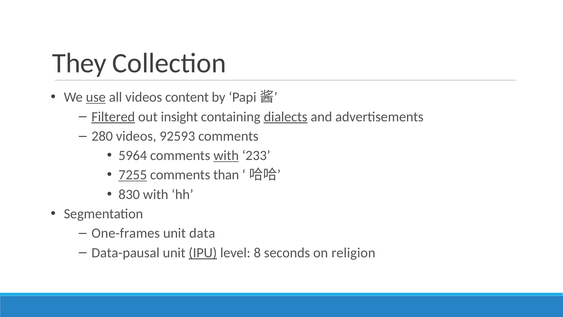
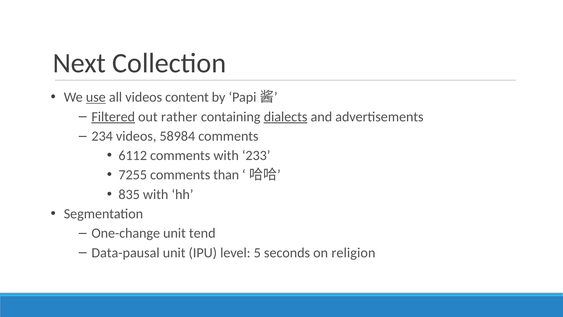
They: They -> Next
insight: insight -> rather
280: 280 -> 234
92593: 92593 -> 58984
5964: 5964 -> 6112
with at (226, 155) underline: present -> none
7255 underline: present -> none
830: 830 -> 835
One-frames: One-frames -> One-change
data: data -> tend
IPU underline: present -> none
8: 8 -> 5
